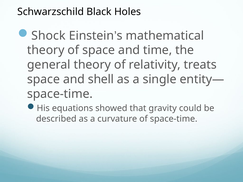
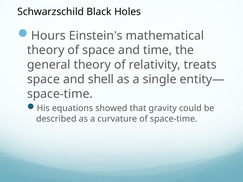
Shock: Shock -> Hours
